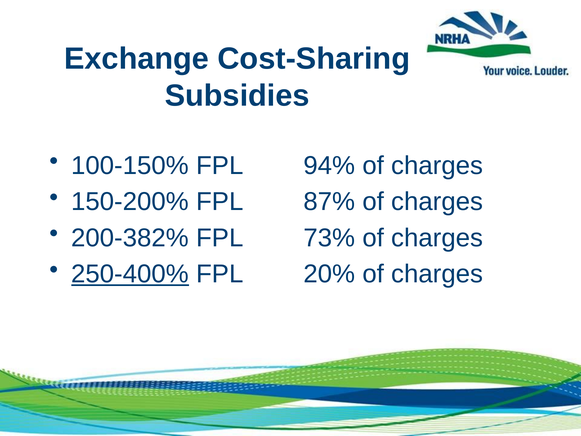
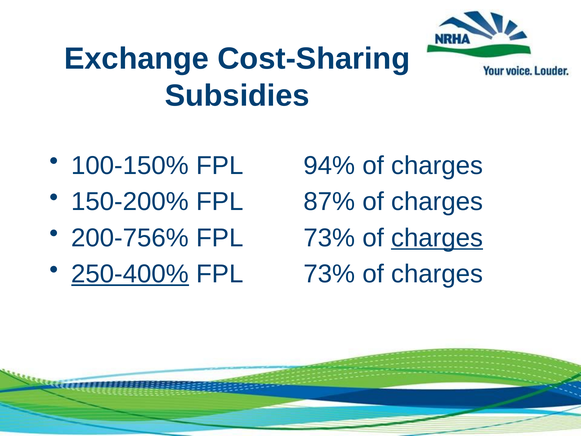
200-382%: 200-382% -> 200-756%
charges at (437, 238) underline: none -> present
20% at (329, 274): 20% -> 73%
